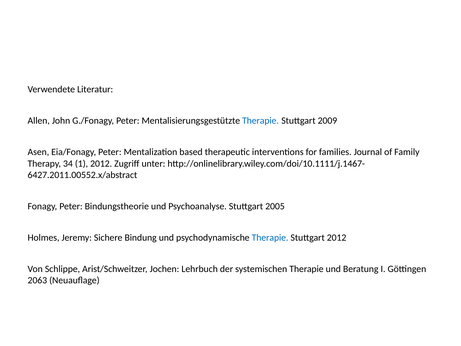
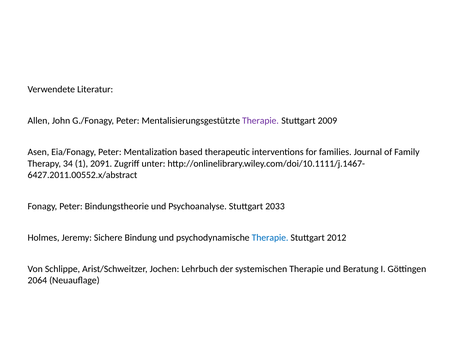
Therapie at (260, 121) colour: blue -> purple
1 2012: 2012 -> 2091
2005: 2005 -> 2033
2063: 2063 -> 2064
